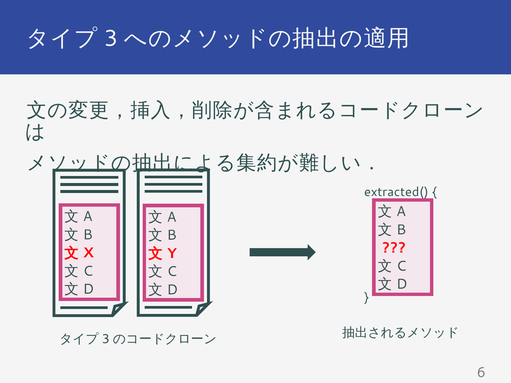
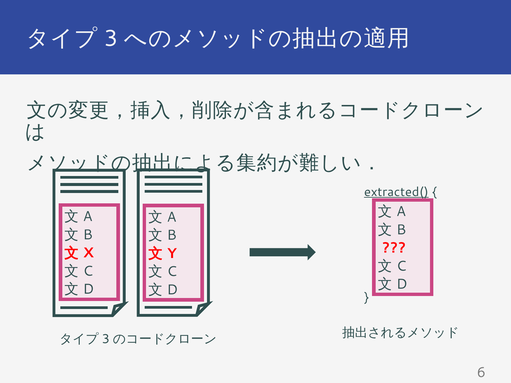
extracted( underline: none -> present
